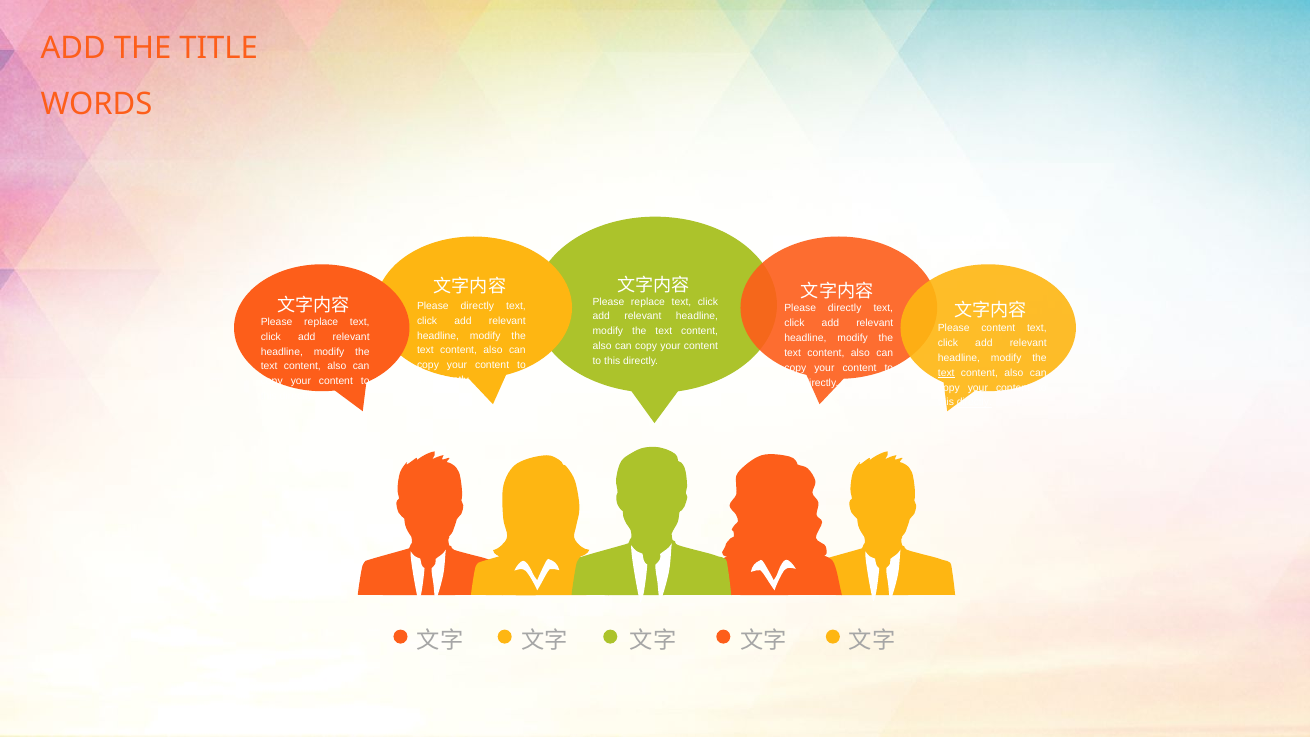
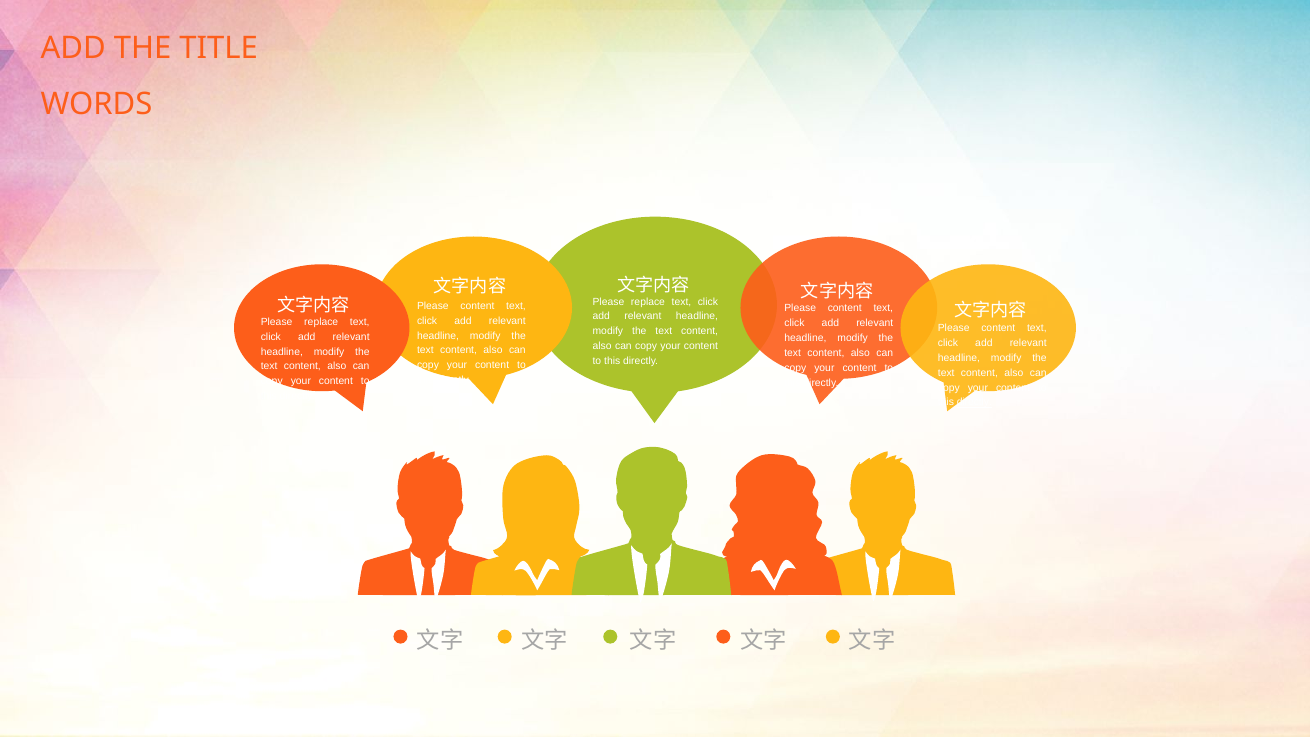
directly at (477, 306): directly -> content
directly at (845, 308): directly -> content
text at (946, 373) underline: present -> none
